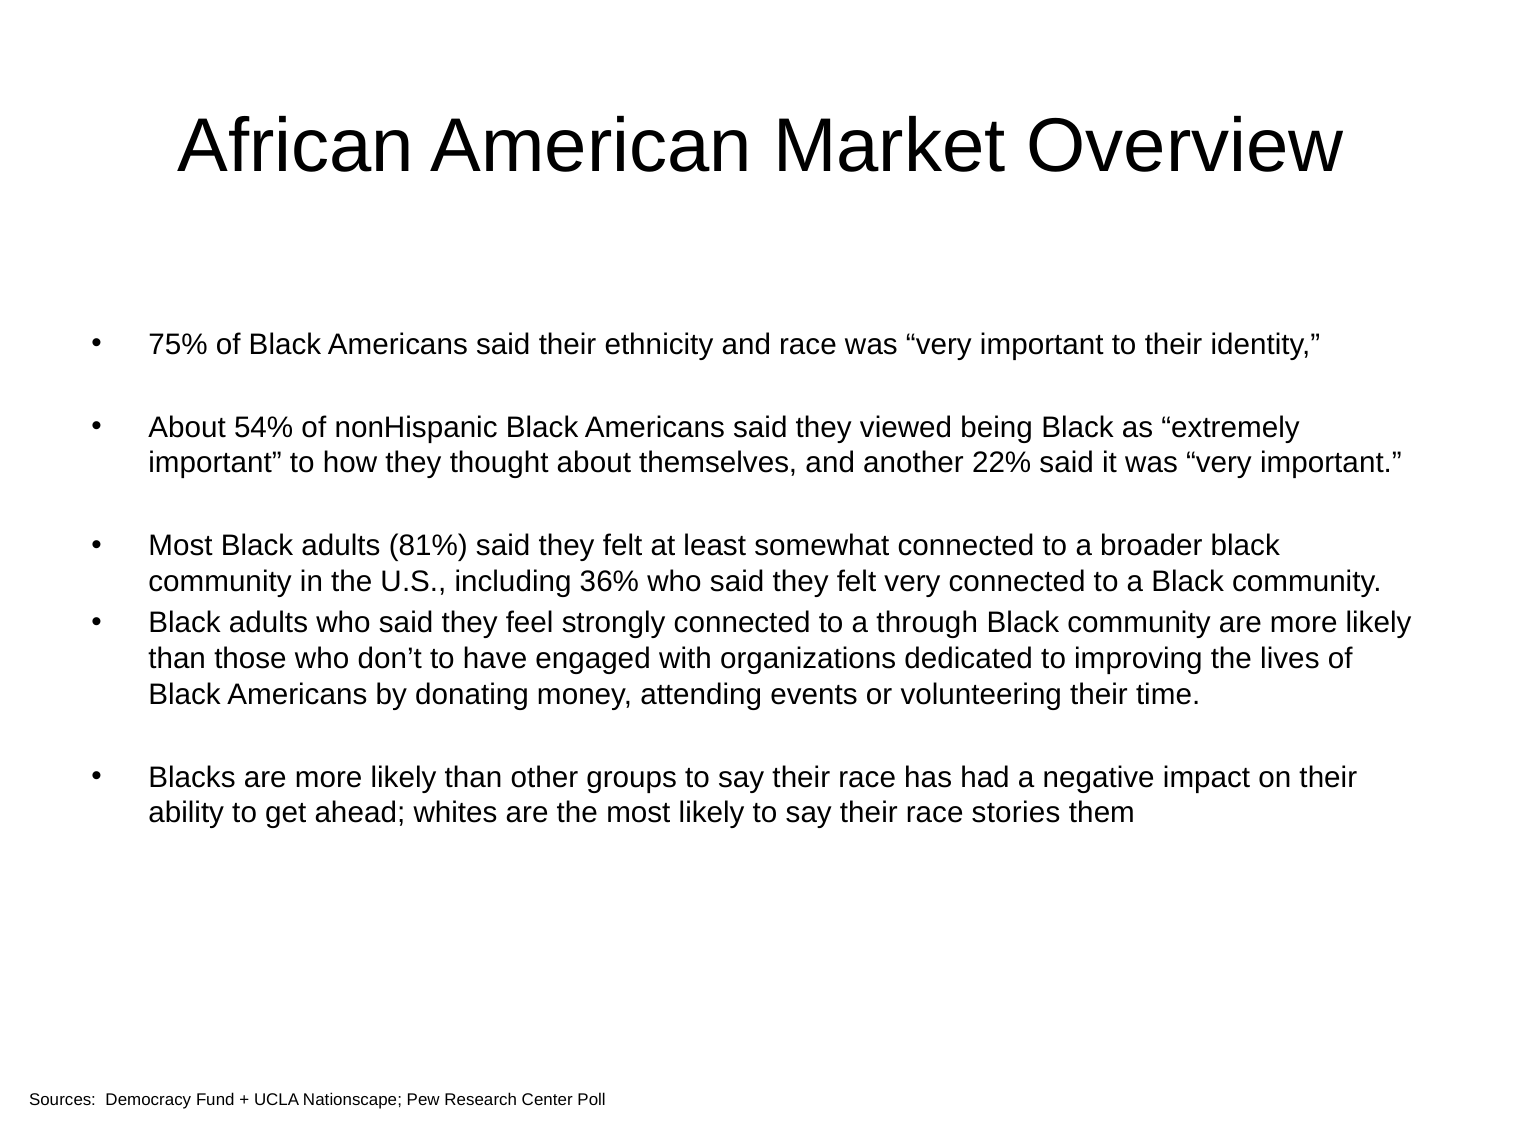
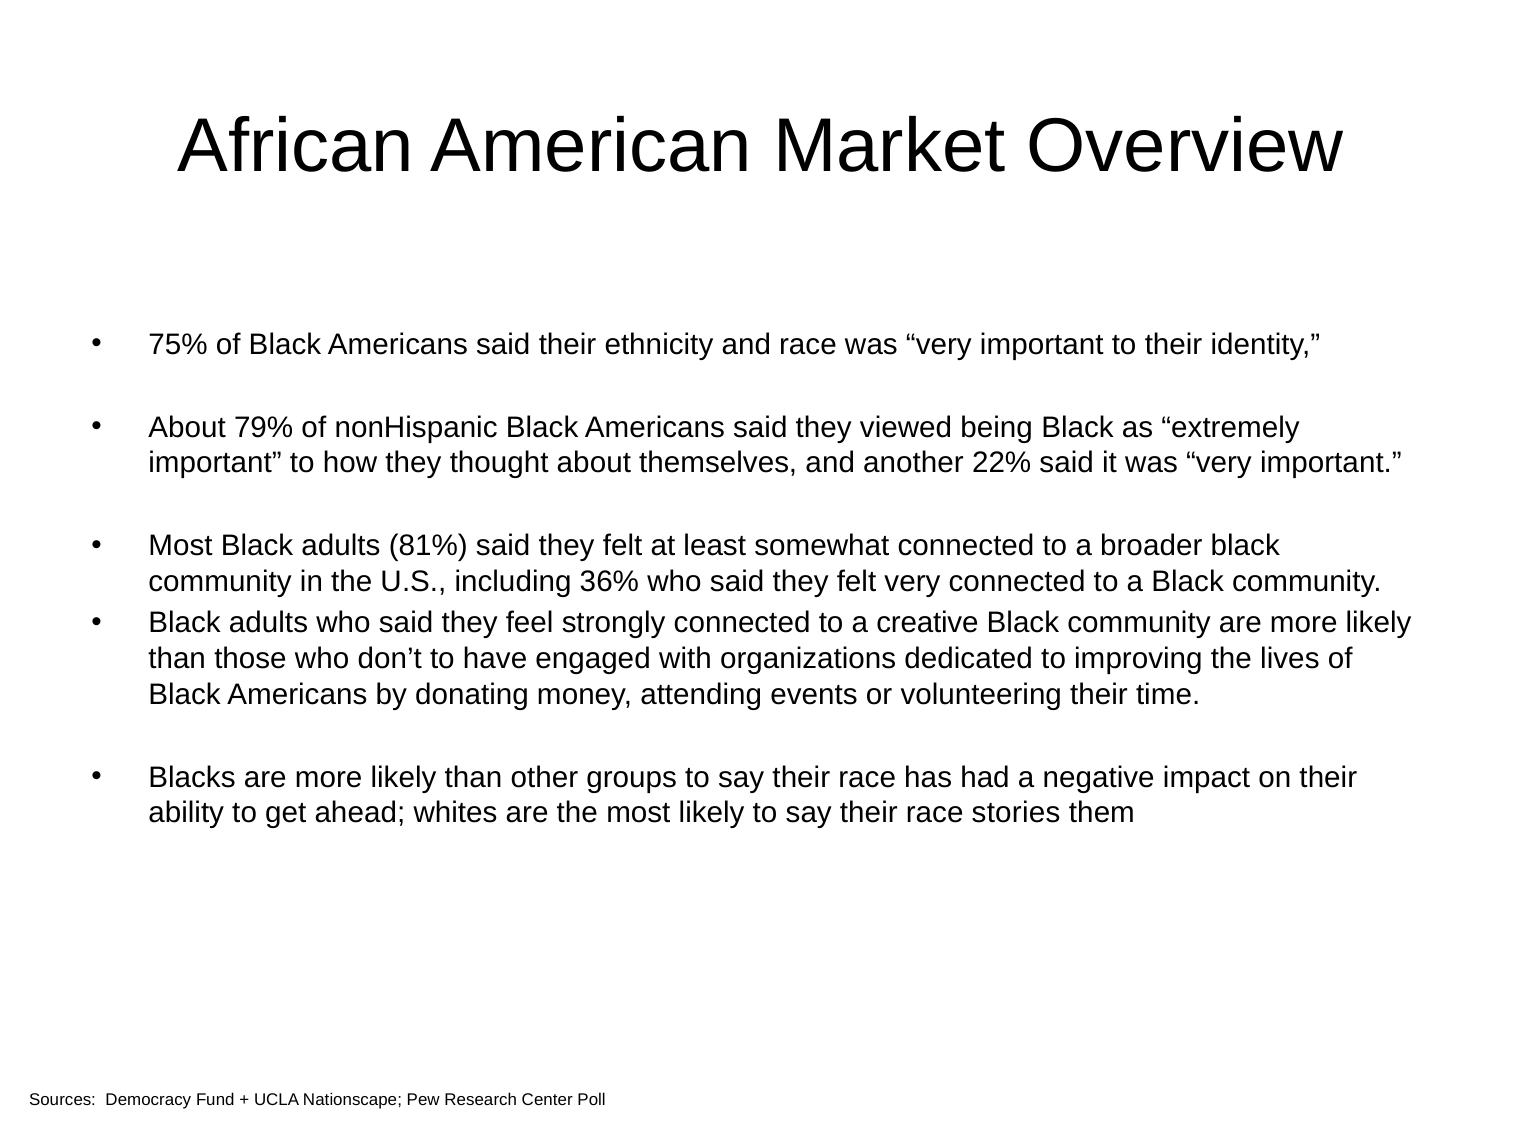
54%: 54% -> 79%
through: through -> creative
